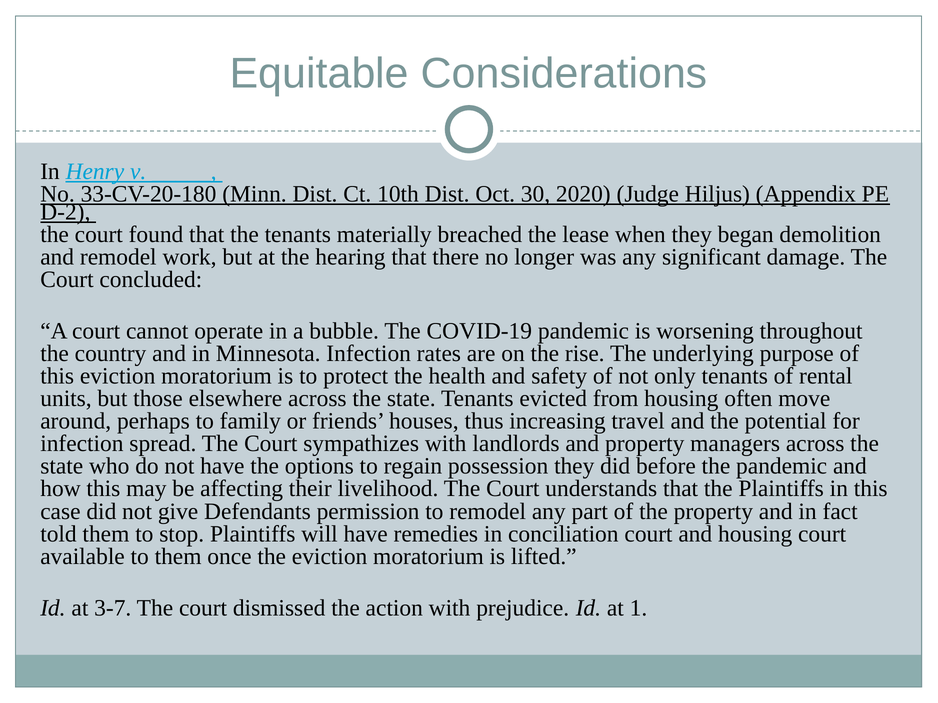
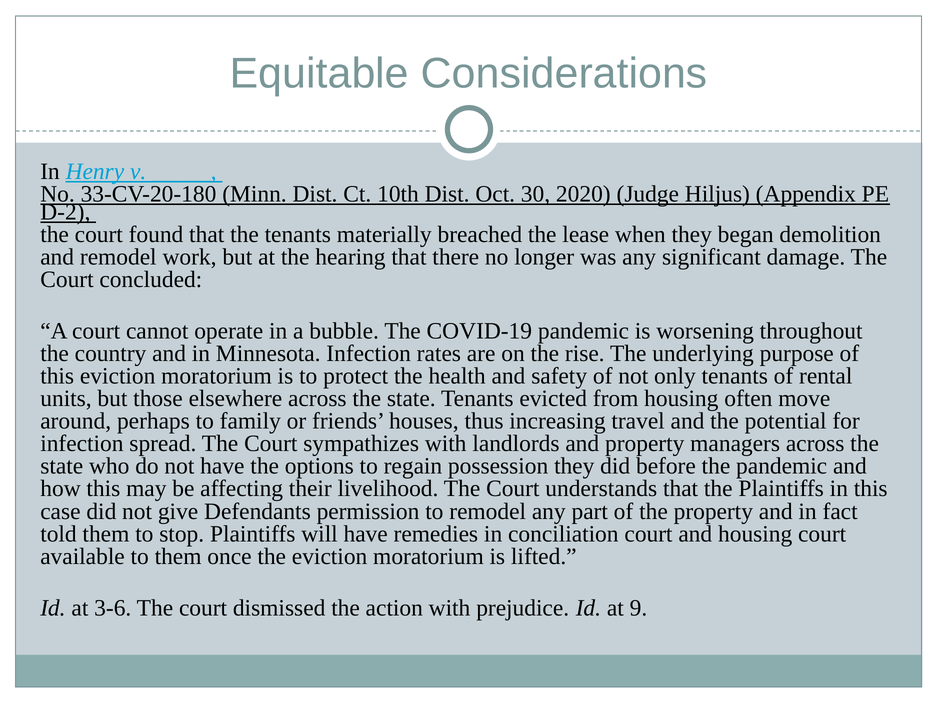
3-7: 3-7 -> 3-6
1: 1 -> 9
